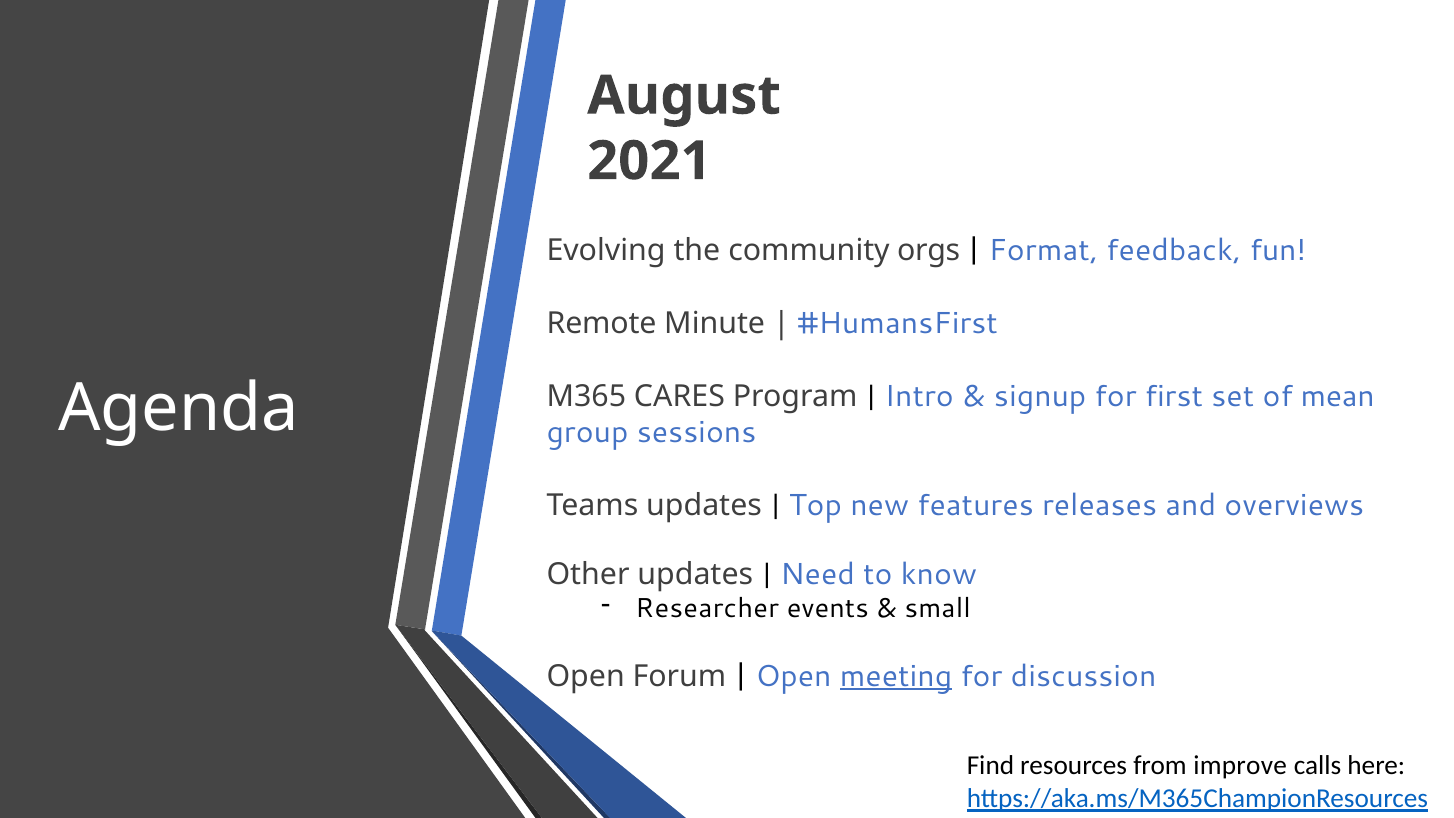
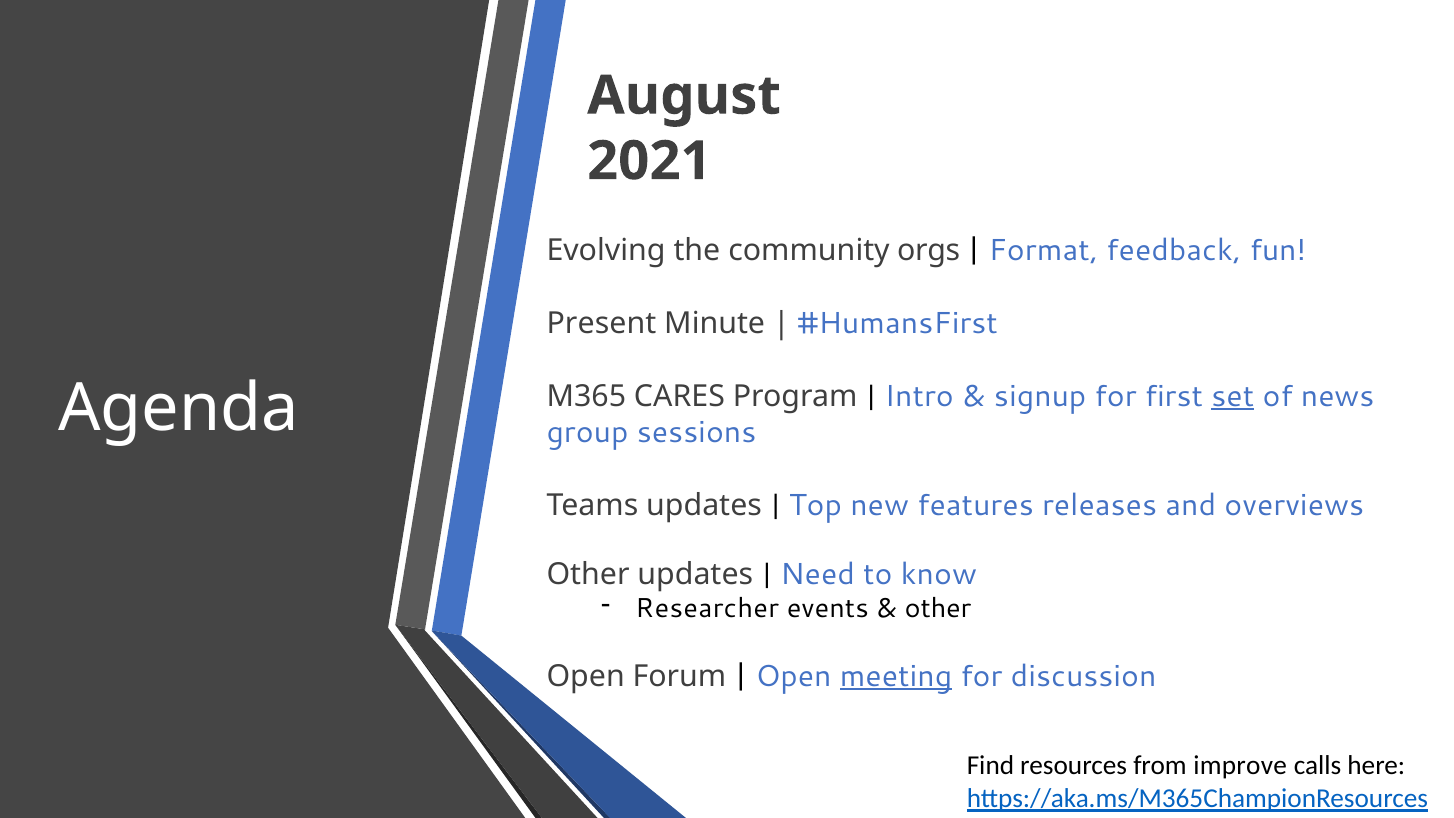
Remote: Remote -> Present
set underline: none -> present
mean: mean -> news
small at (938, 608): small -> other
